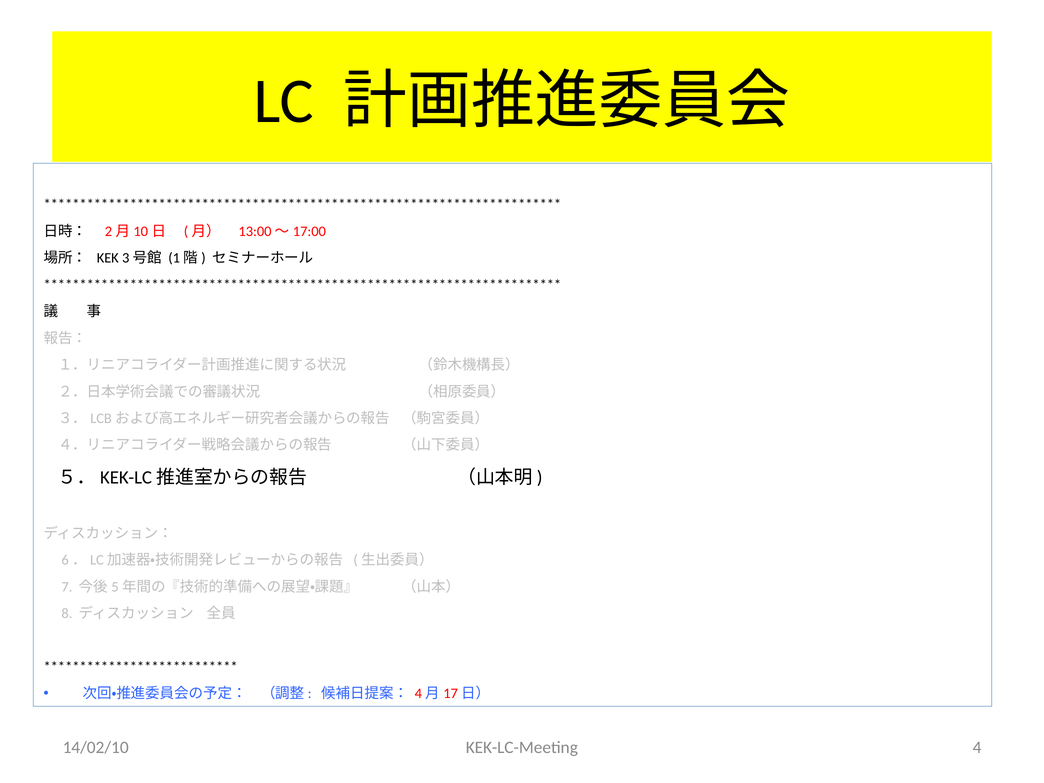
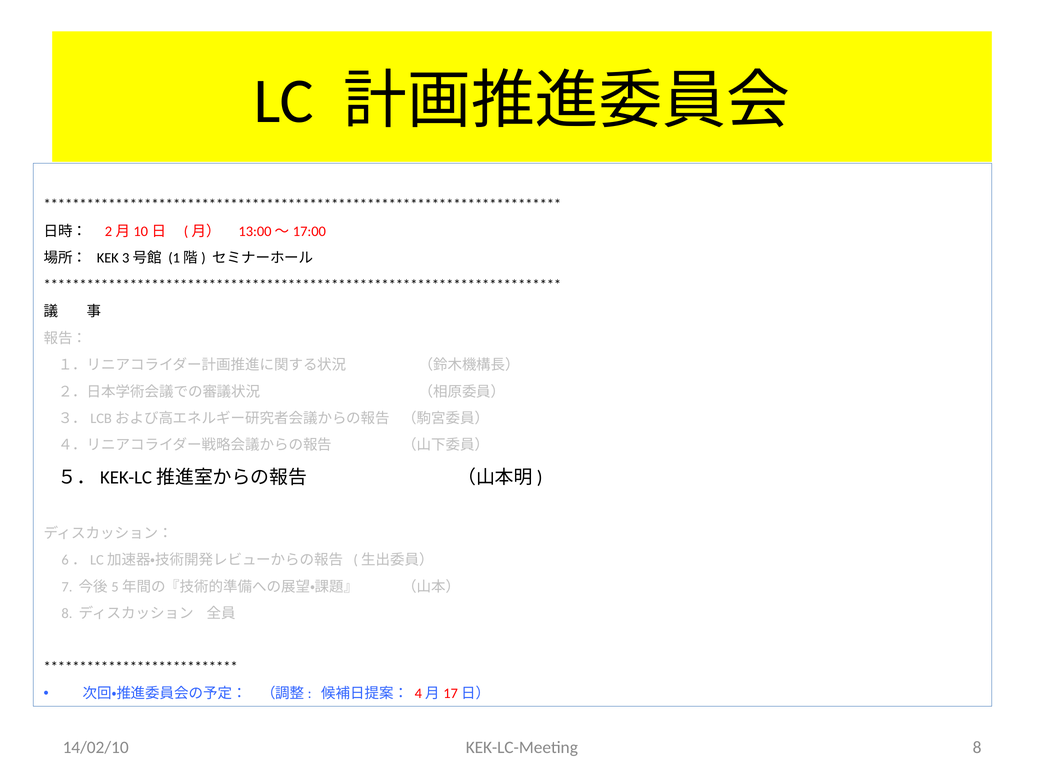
KEK-LC-Meeting 4: 4 -> 8
